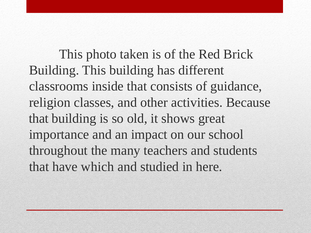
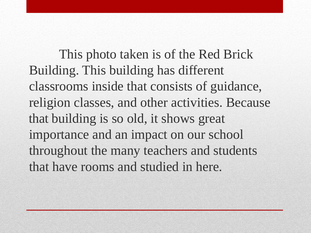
which: which -> rooms
